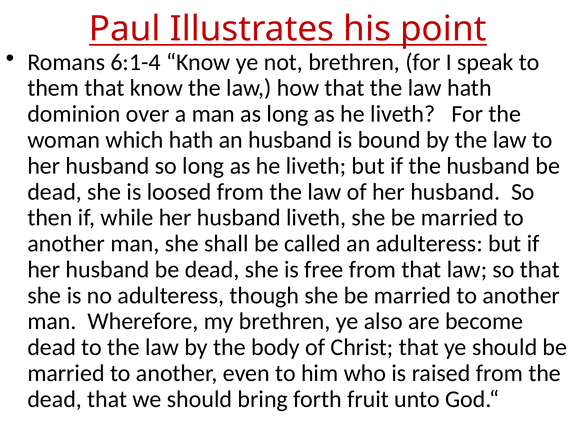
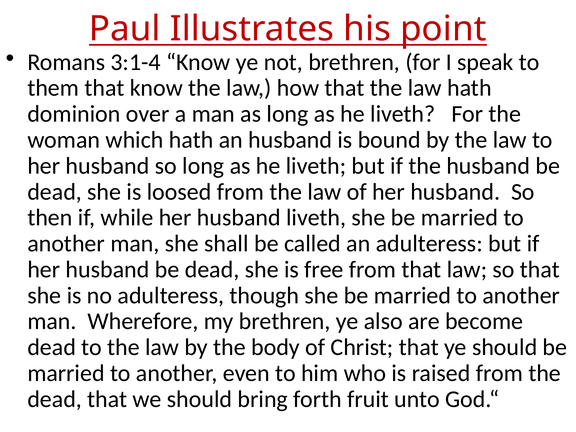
6:1-4: 6:1-4 -> 3:1-4
